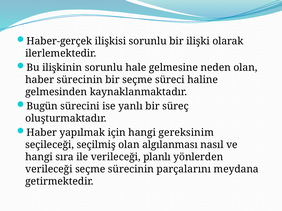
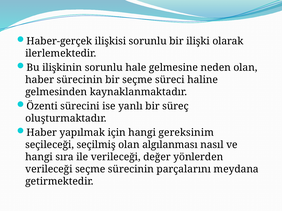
Bugün: Bugün -> Özenti
planlı: planlı -> değer
